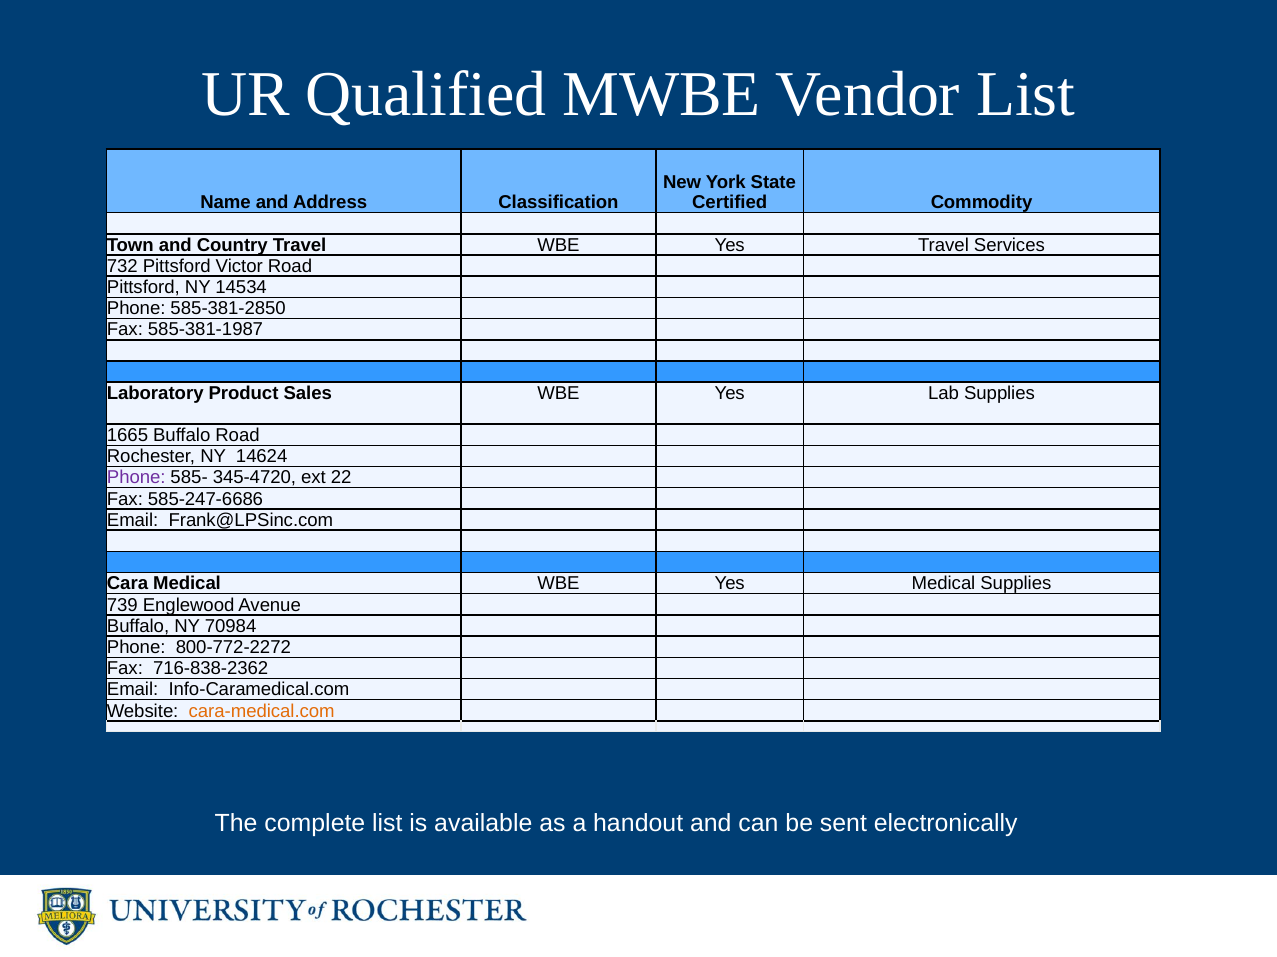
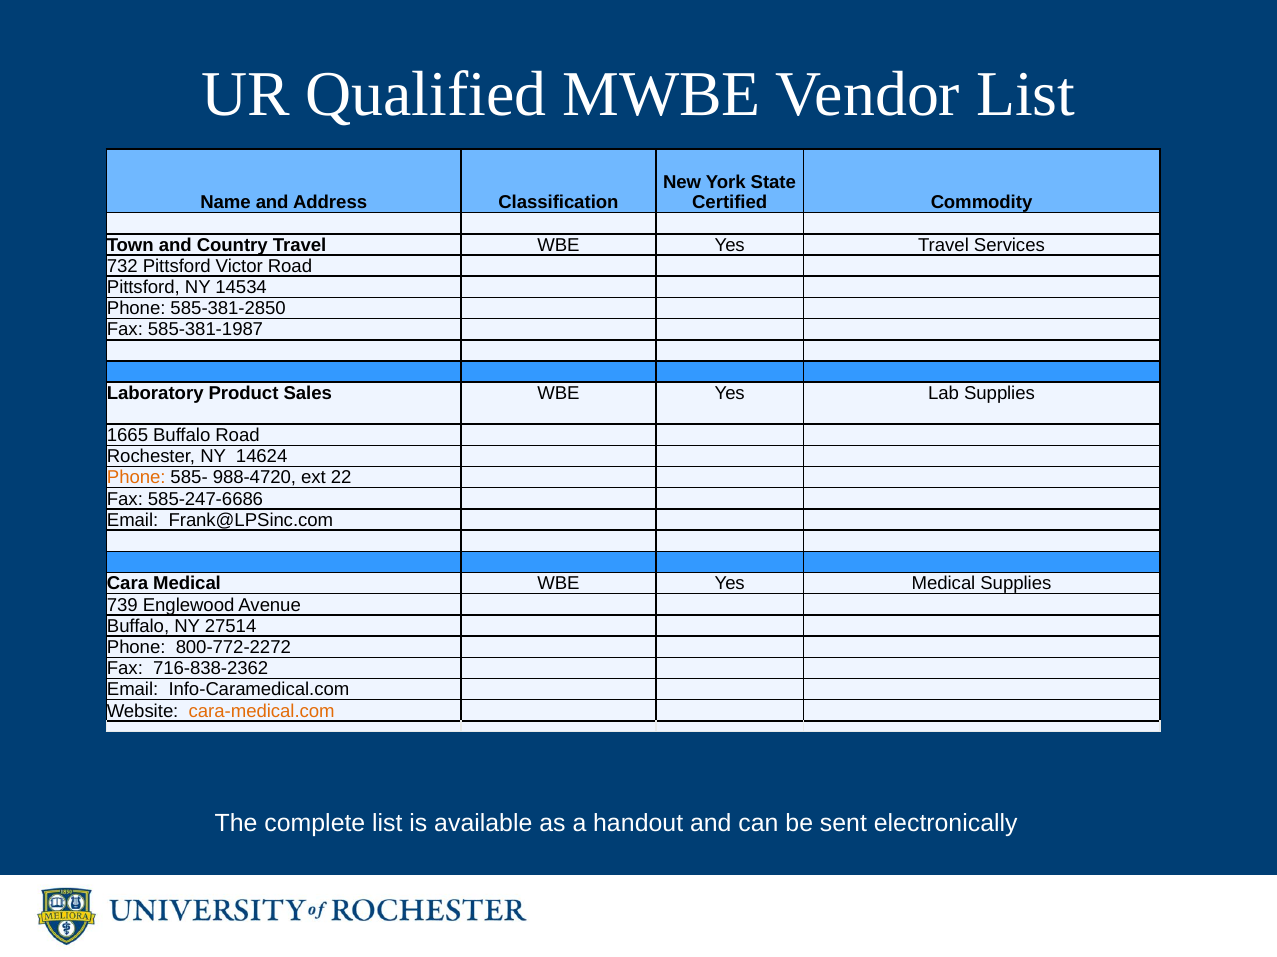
Phone at (136, 478) colour: purple -> orange
345-4720: 345-4720 -> 988-4720
70984: 70984 -> 27514
